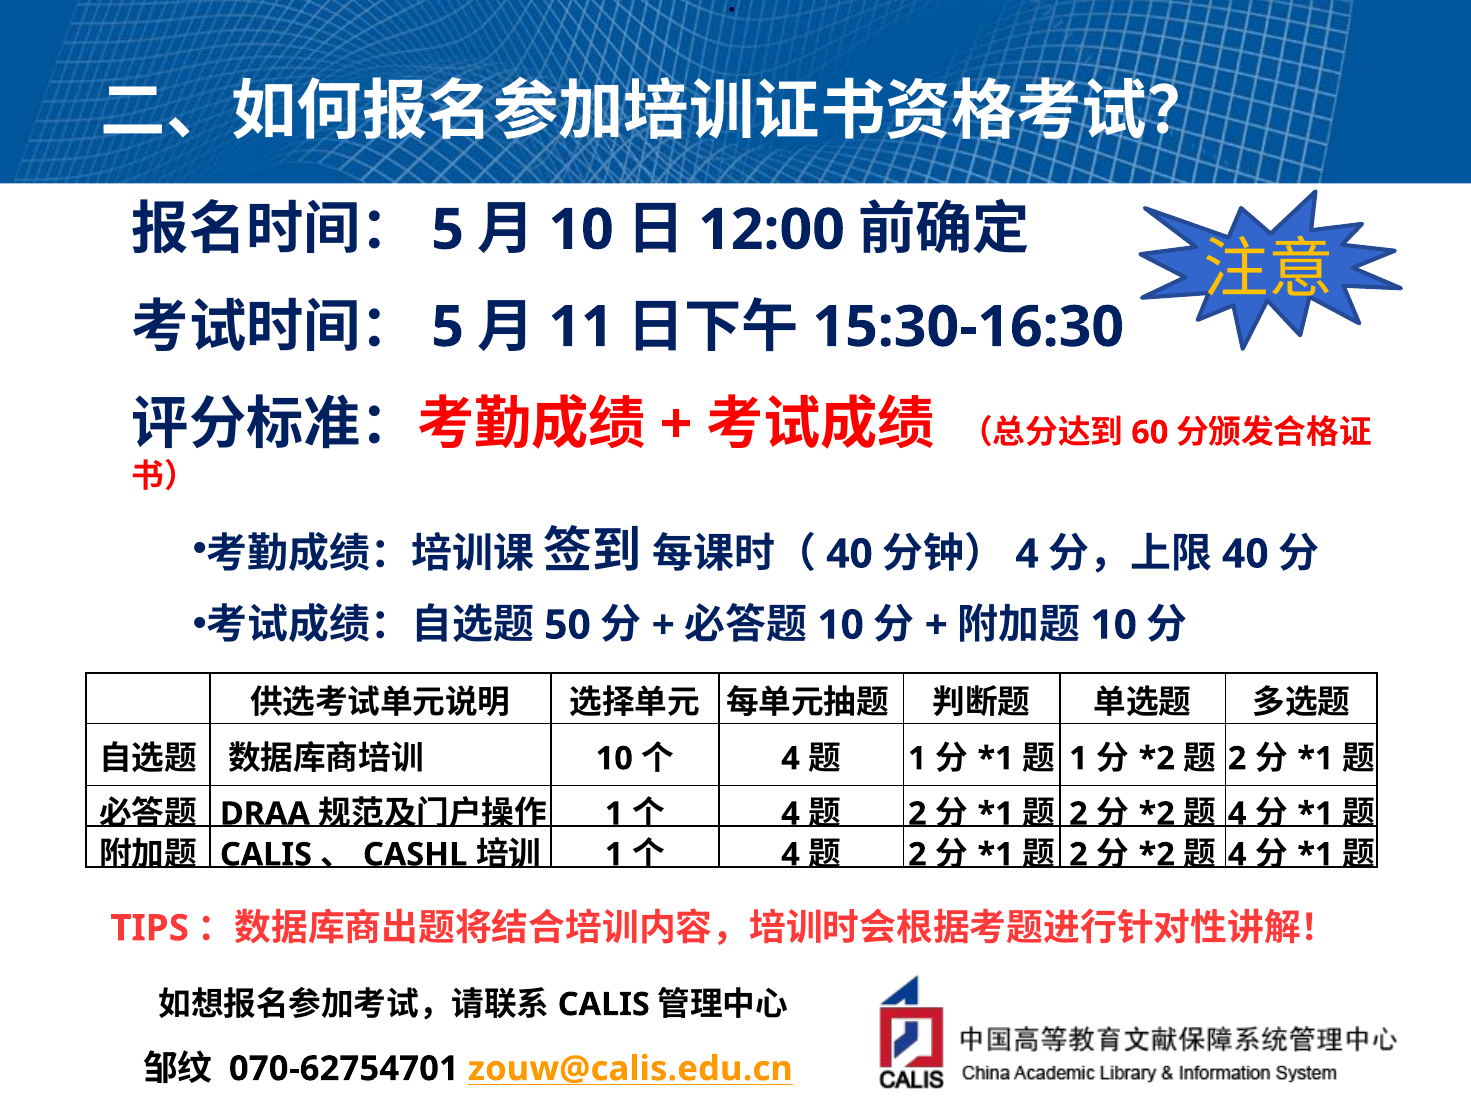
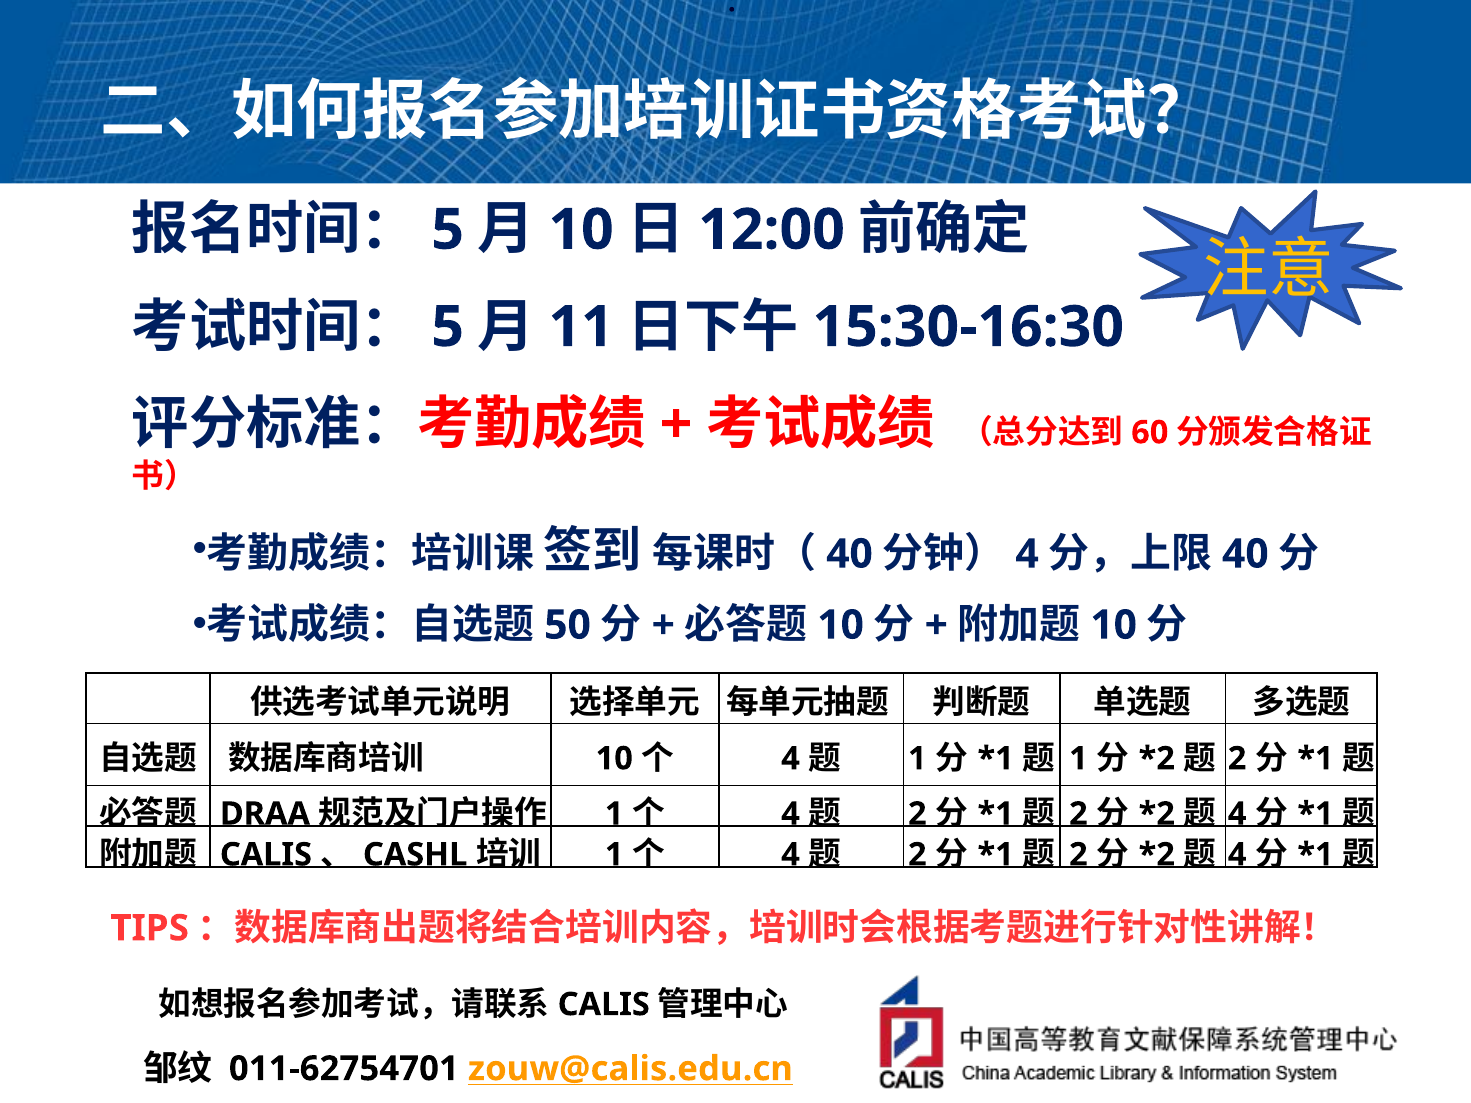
070-62754701: 070-62754701 -> 011-62754701
